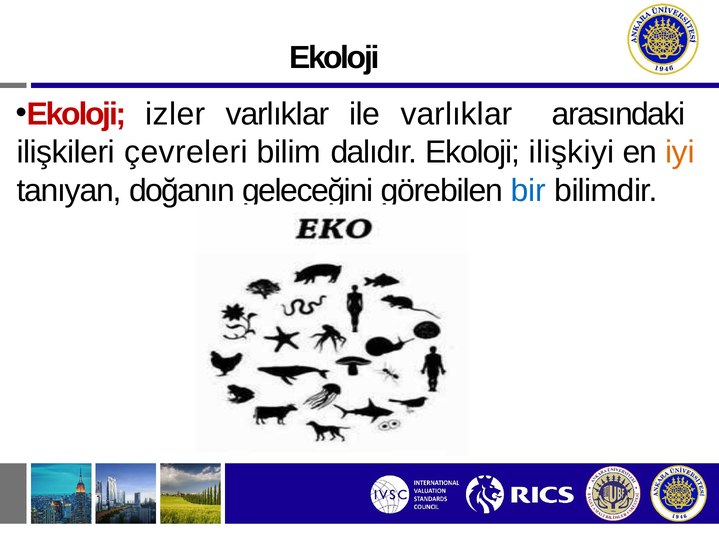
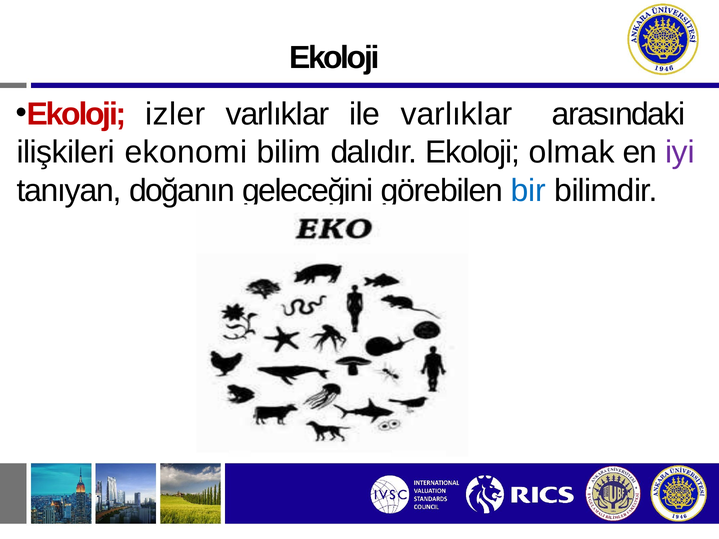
çevreleri: çevreleri -> ekonomi
ilişkiyi: ilişkiyi -> olmak
iyi colour: orange -> purple
